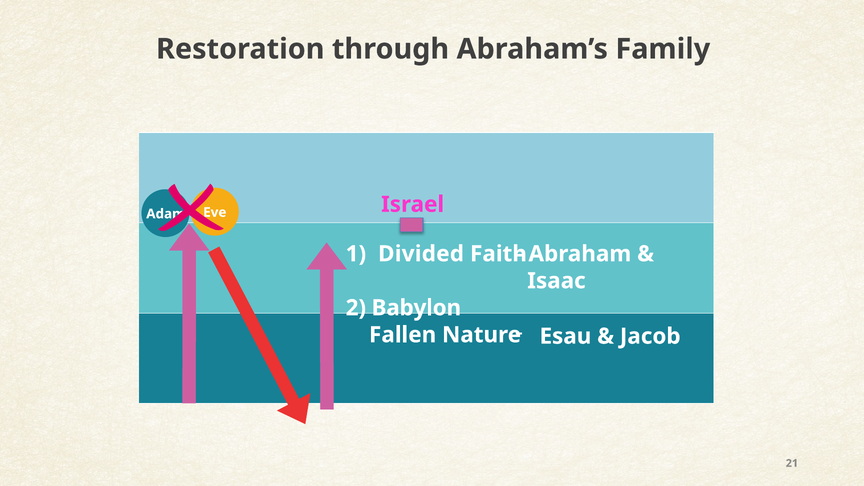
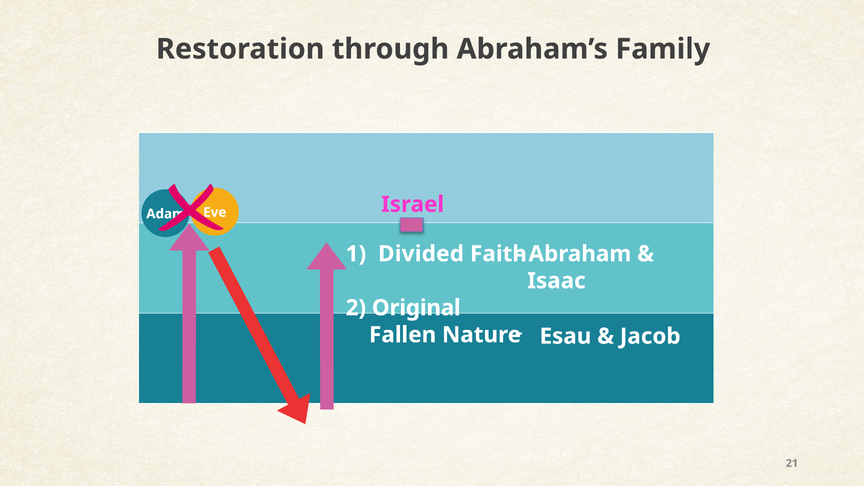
Babylon: Babylon -> Original
